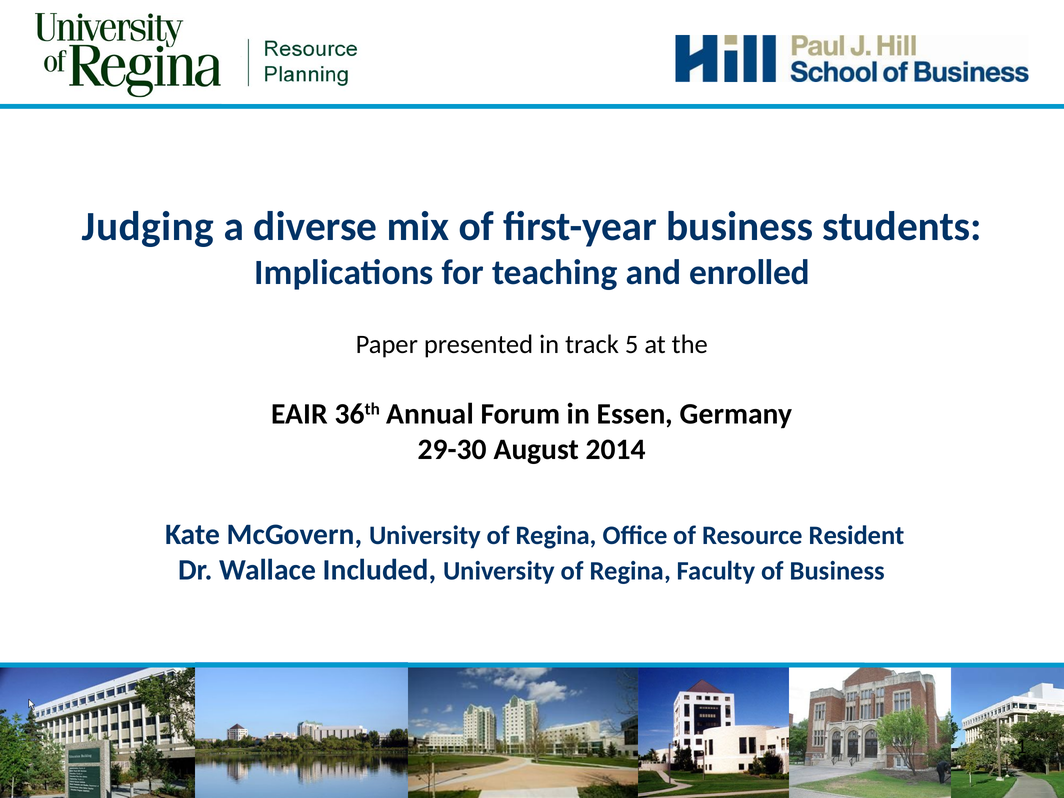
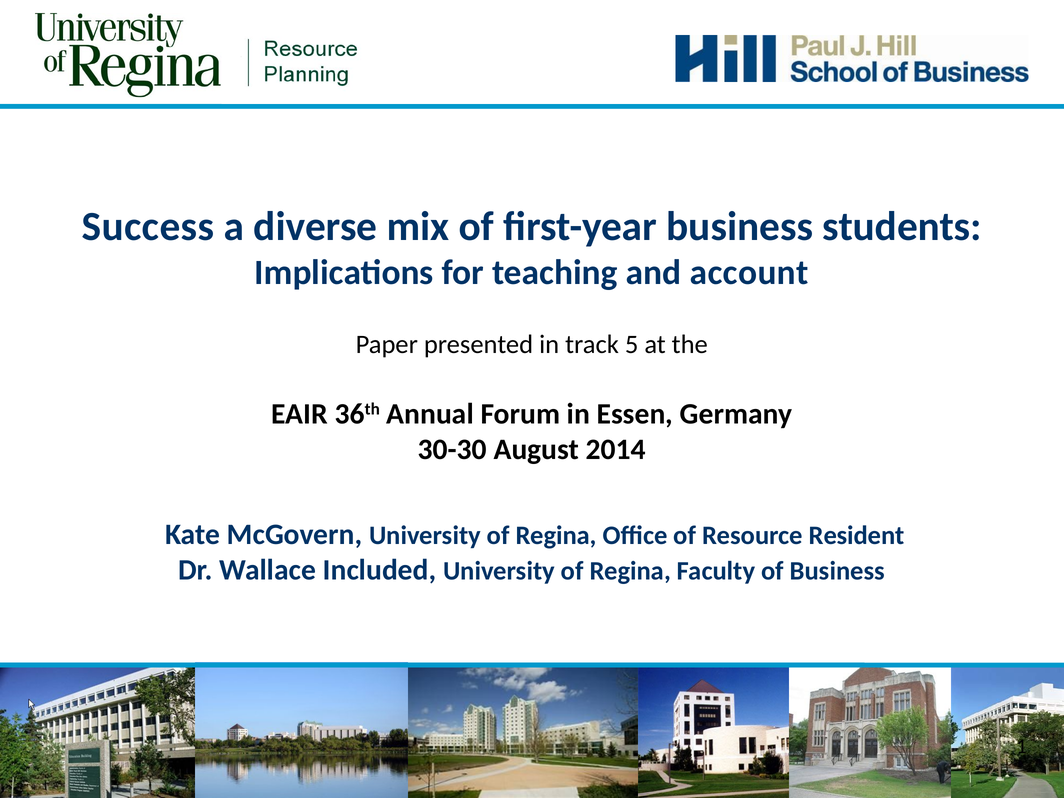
Judging: Judging -> Success
enrolled: enrolled -> account
29-30: 29-30 -> 30-30
